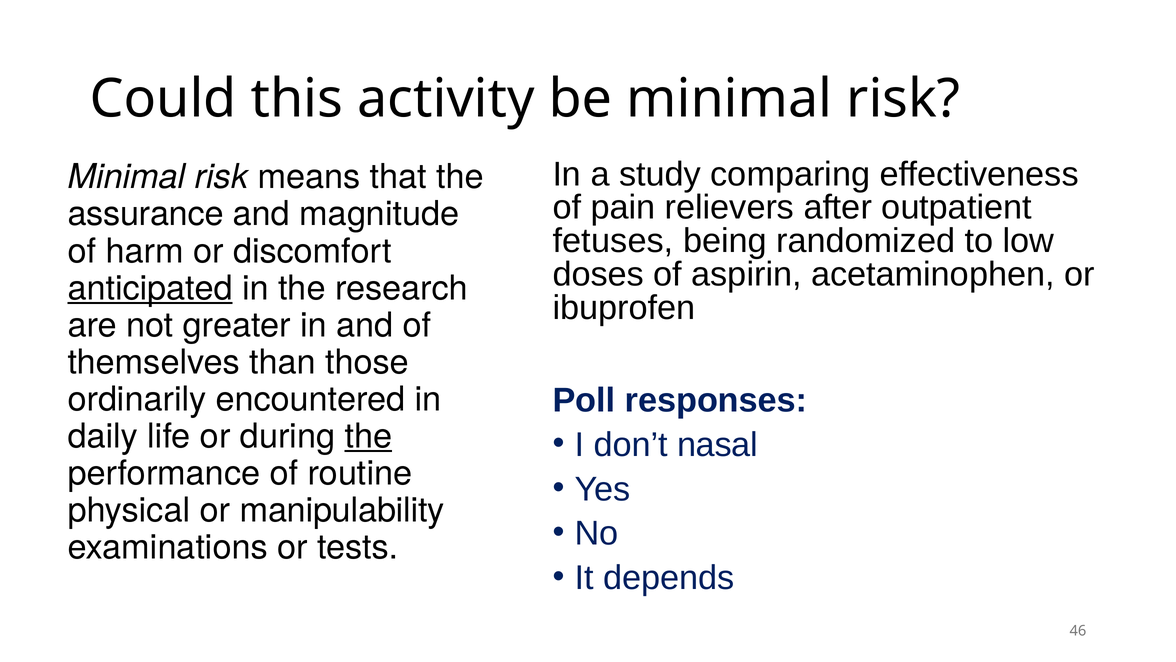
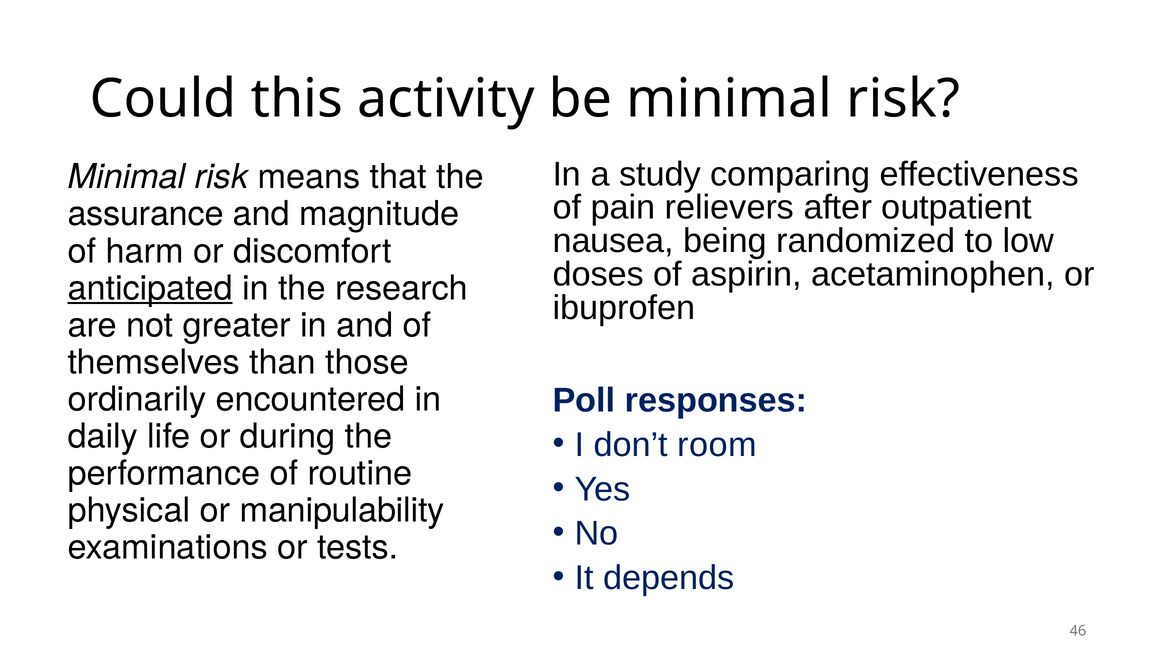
fetuses: fetuses -> nausea
the at (368, 436) underline: present -> none
nasal: nasal -> room
